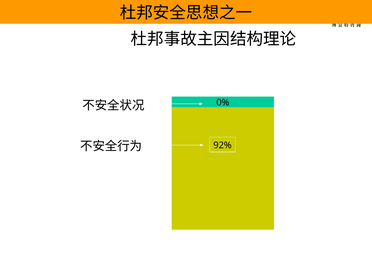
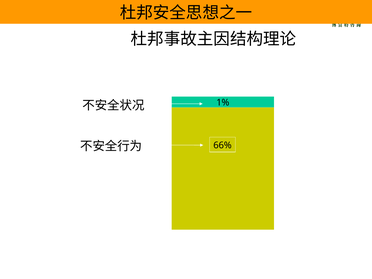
0%: 0% -> 1%
92%: 92% -> 66%
